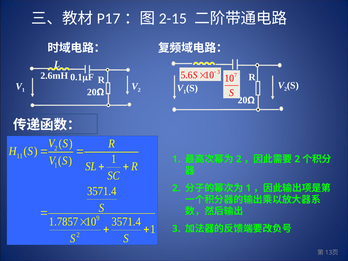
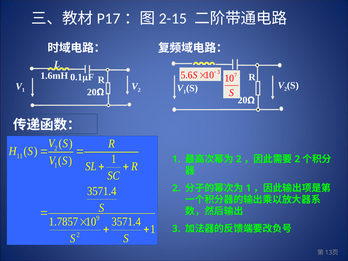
2.6mH: 2.6mH -> 1.6mH
